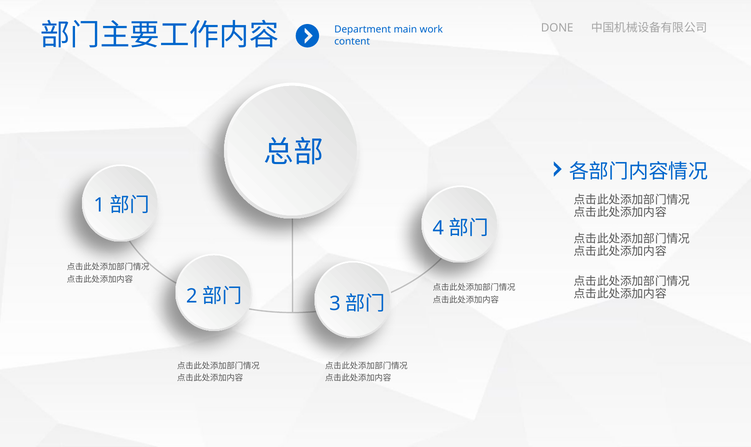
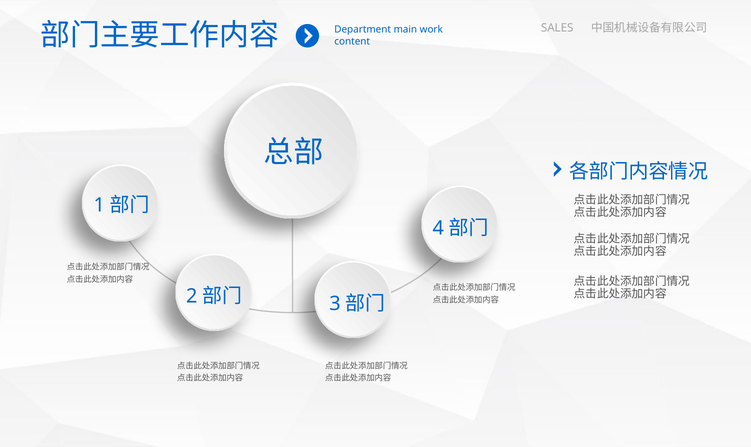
DONE: DONE -> SALES
